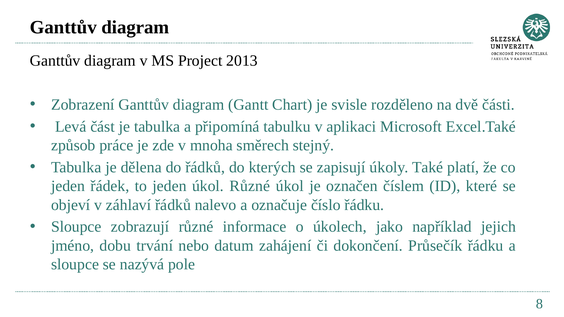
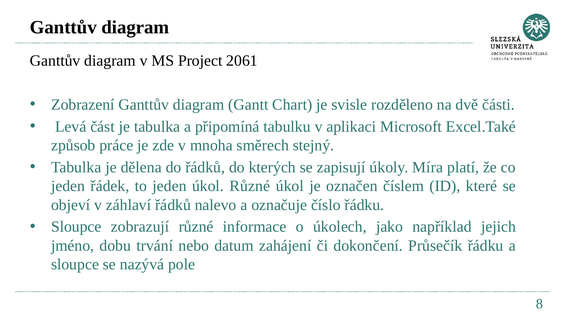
2013: 2013 -> 2061
Také: Také -> Míra
